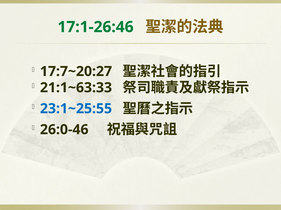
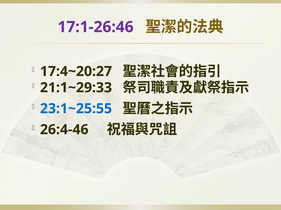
17:1-26:46 colour: green -> purple
17:7~20:27: 17:7~20:27 -> 17:4~20:27
21:1~63:33: 21:1~63:33 -> 21:1~29:33
26:0-46: 26:0-46 -> 26:4-46
